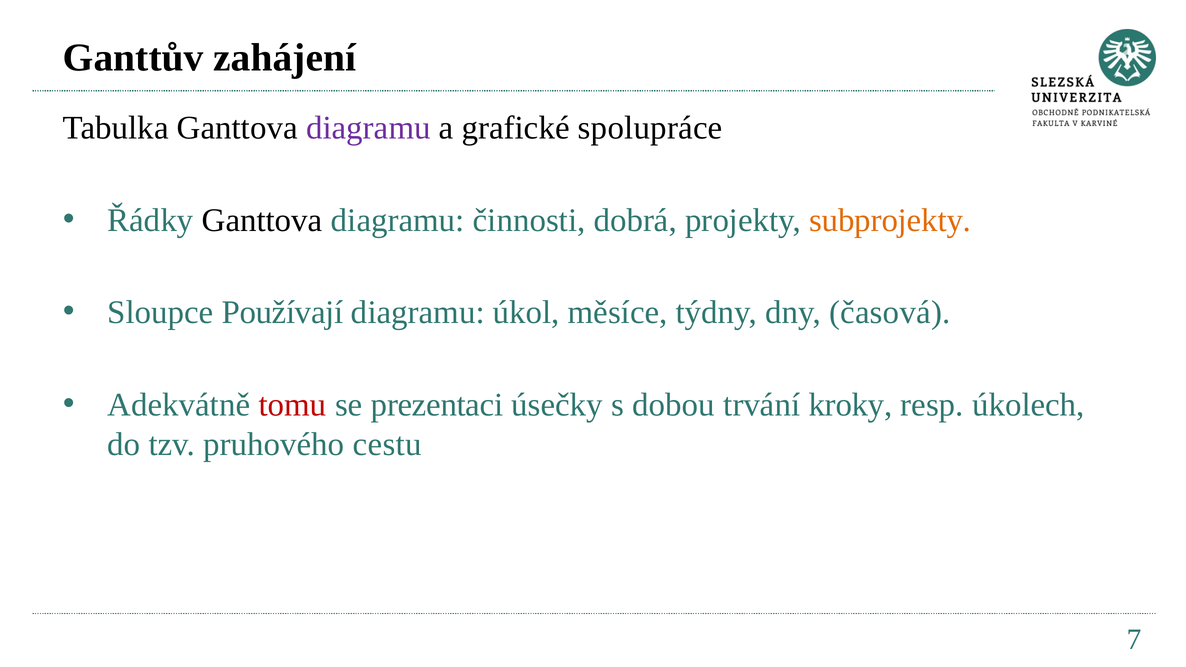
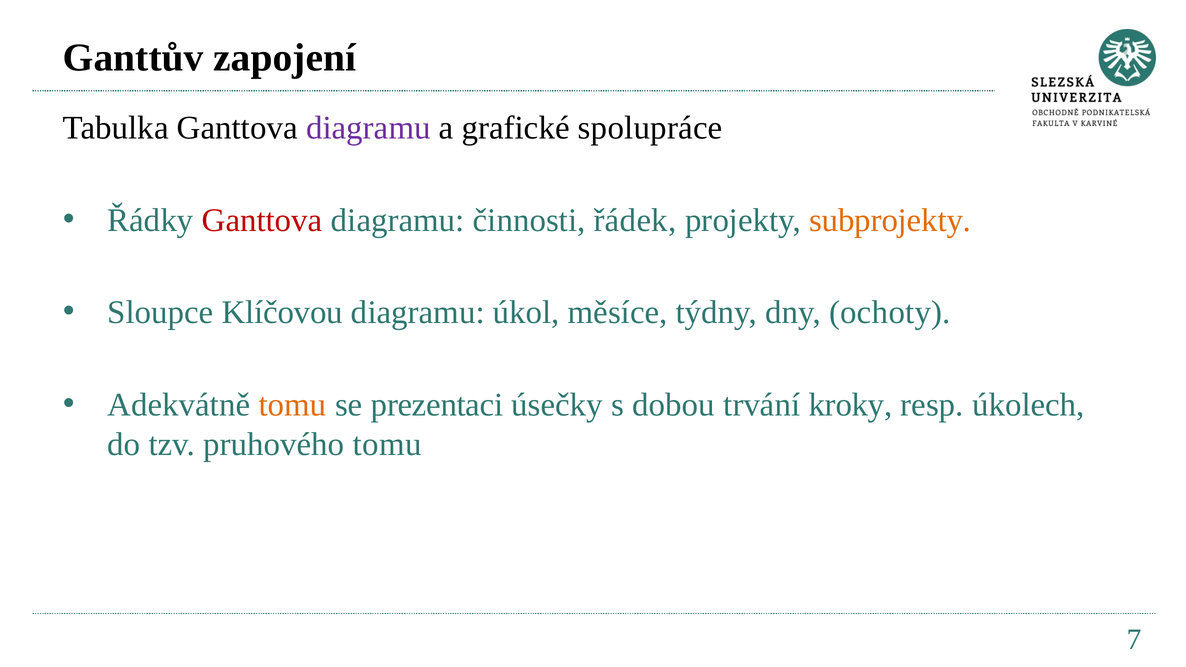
zahájení: zahájení -> zapojení
Ganttova at (262, 220) colour: black -> red
dobrá: dobrá -> řádek
Používají: Používají -> Klíčovou
časová: časová -> ochoty
tomu at (293, 405) colour: red -> orange
pruhového cestu: cestu -> tomu
